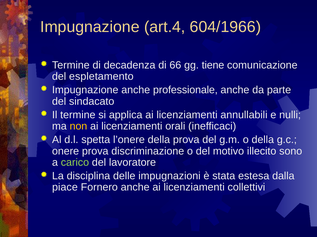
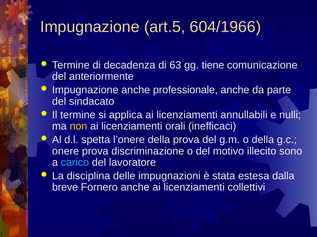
art.4: art.4 -> art.5
66: 66 -> 63
espletamento: espletamento -> anteriormente
carico colour: light green -> light blue
piace: piace -> breve
